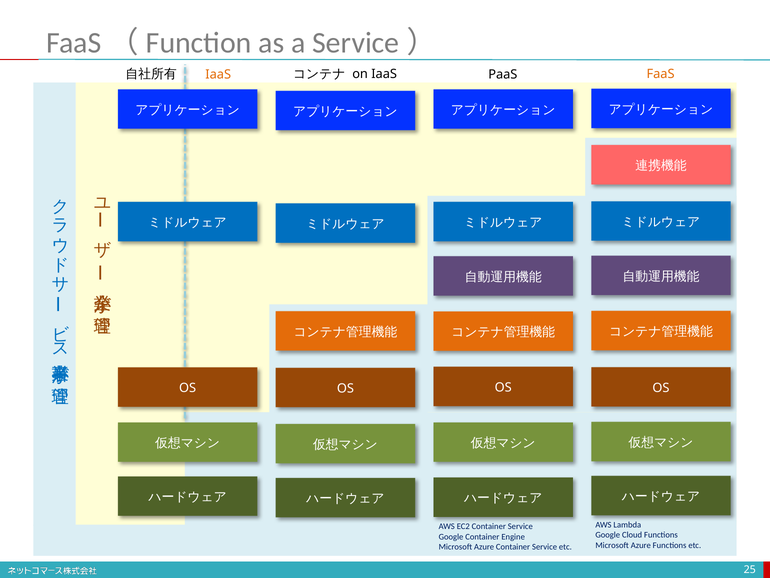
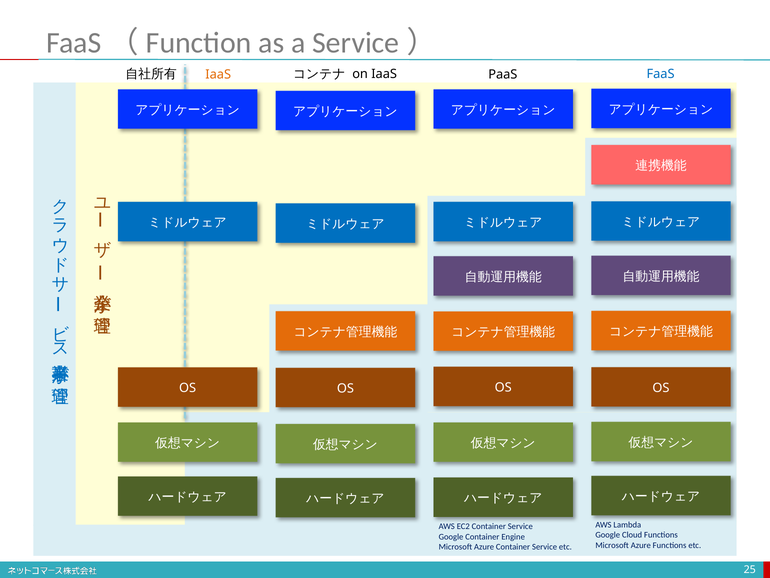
FaaS colour: orange -> blue
